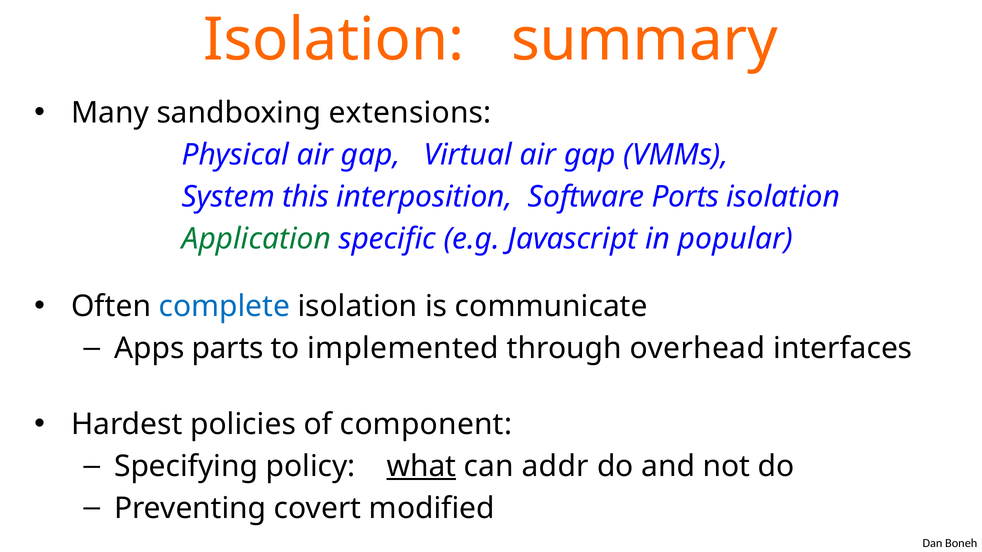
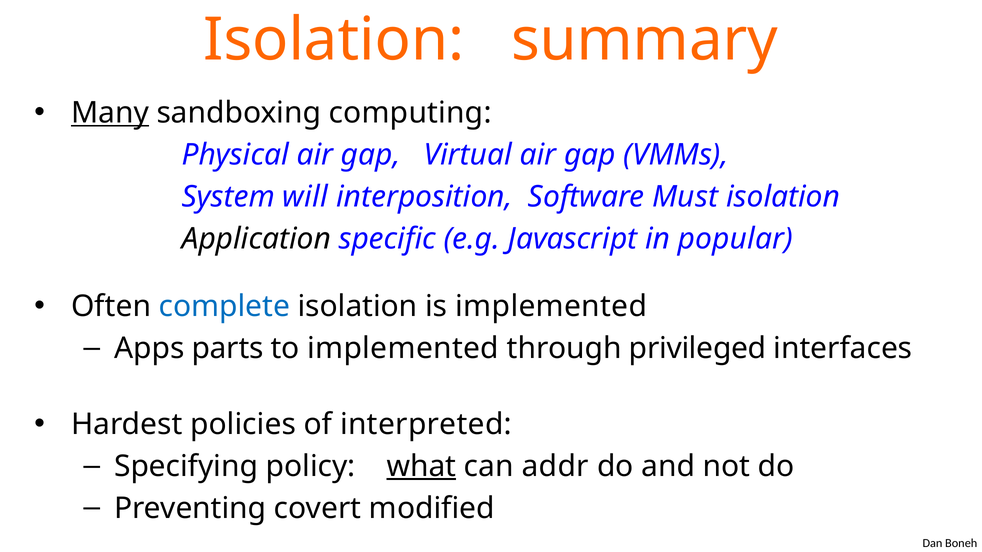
Many underline: none -> present
extensions: extensions -> computing
this: this -> will
Ports: Ports -> Must
Application colour: green -> black
is communicate: communicate -> implemented
overhead: overhead -> privileged
component: component -> interpreted
